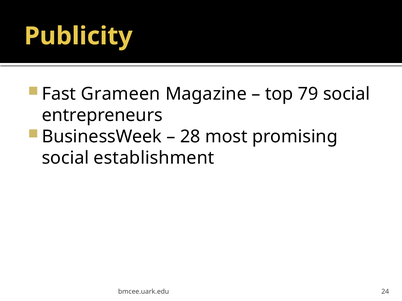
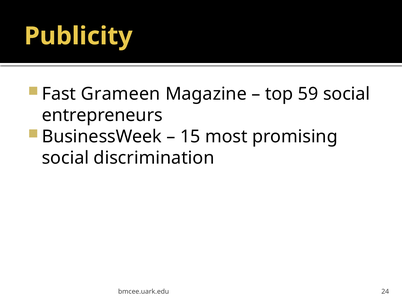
79: 79 -> 59
28: 28 -> 15
establishment: establishment -> discrimination
